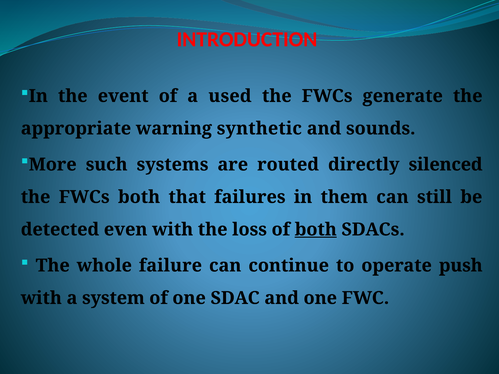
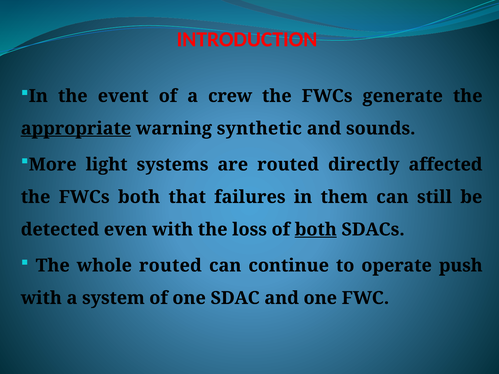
used: used -> crew
appropriate underline: none -> present
such: such -> light
silenced: silenced -> affected
whole failure: failure -> routed
